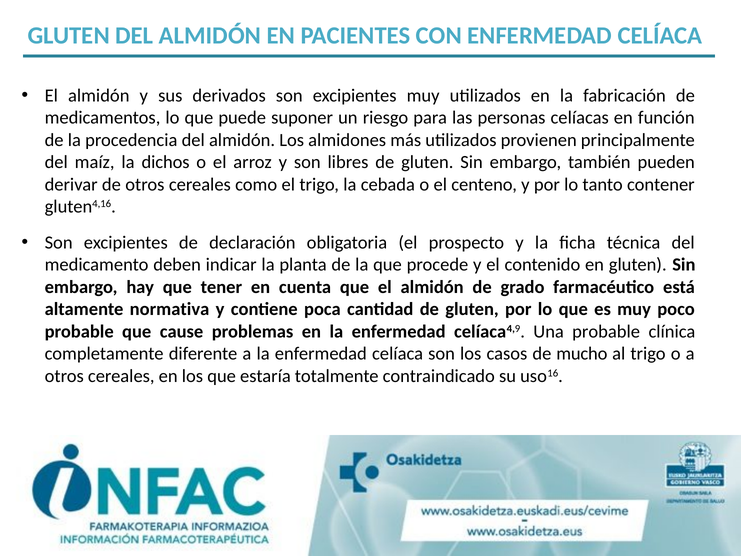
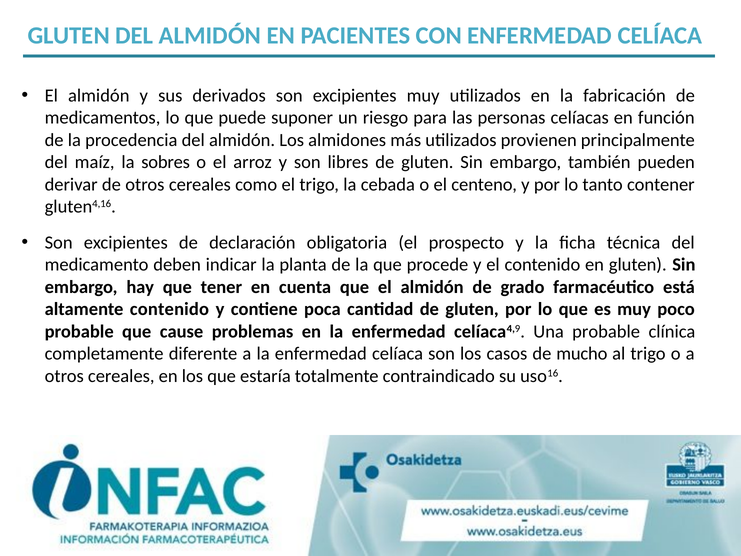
dichos: dichos -> sobres
altamente normativa: normativa -> contenido
